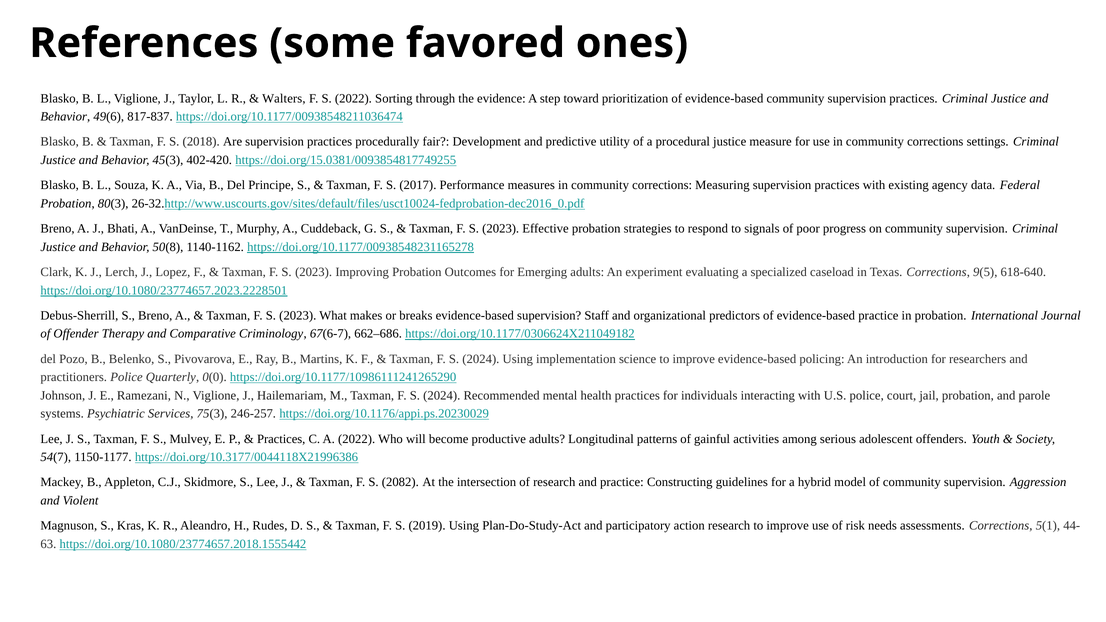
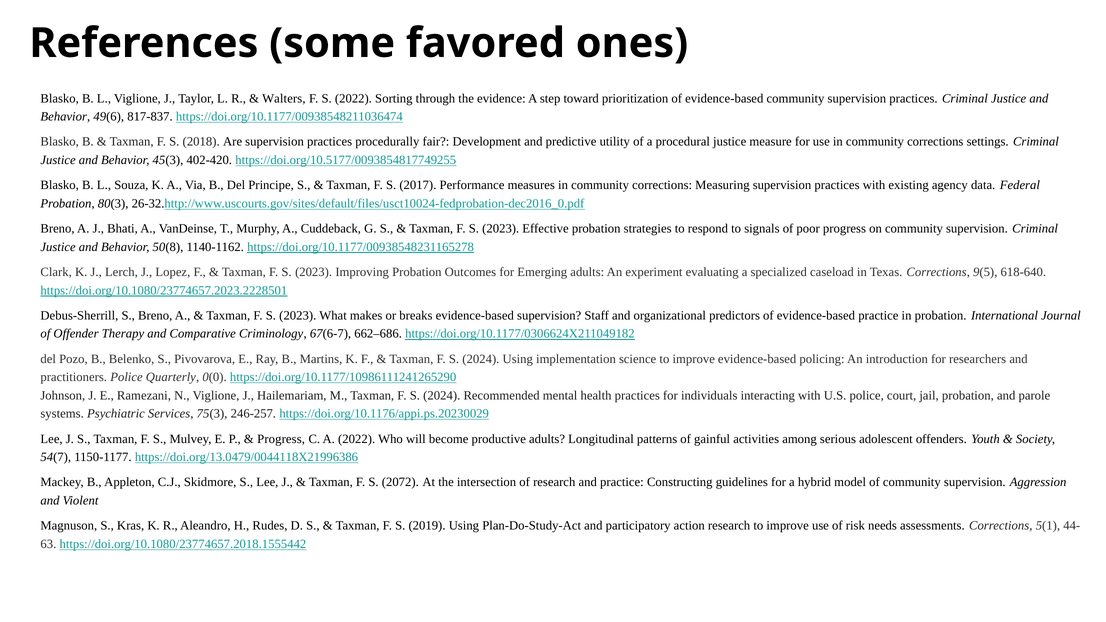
https://doi.org/15.0381/0093854817749255: https://doi.org/15.0381/0093854817749255 -> https://doi.org/10.5177/0093854817749255
Practices at (281, 439): Practices -> Progress
https://doi.org/10.3177/0044118X21996386: https://doi.org/10.3177/0044118X21996386 -> https://doi.org/13.0479/0044118X21996386
2082: 2082 -> 2072
